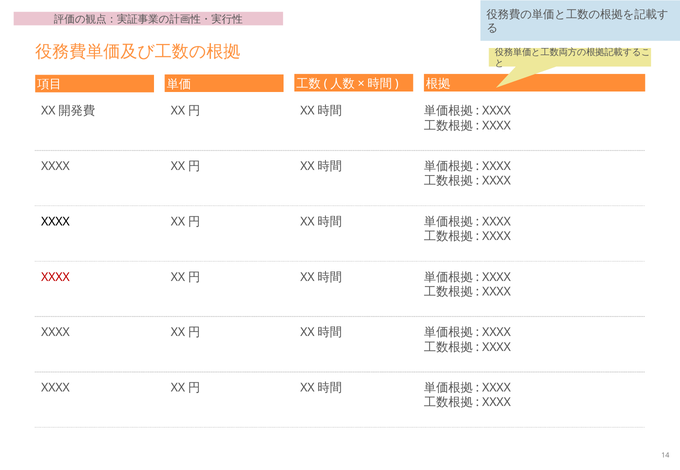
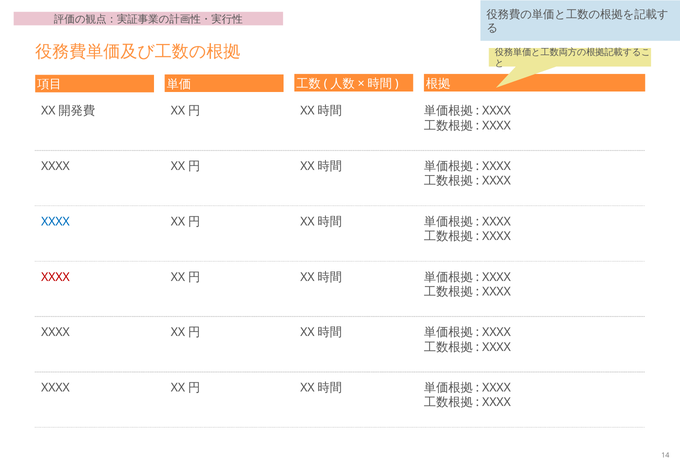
XXXX at (55, 222) colour: black -> blue
